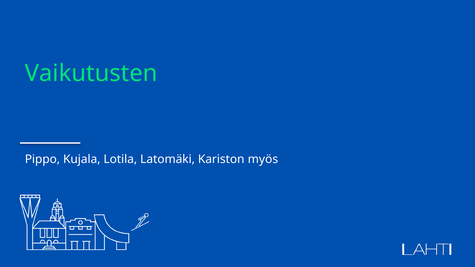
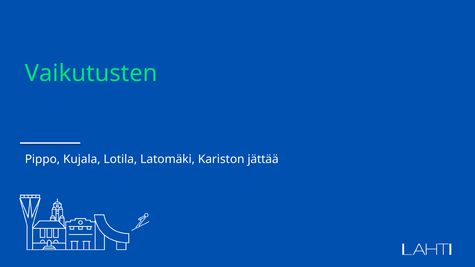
myös: myös -> jättää
